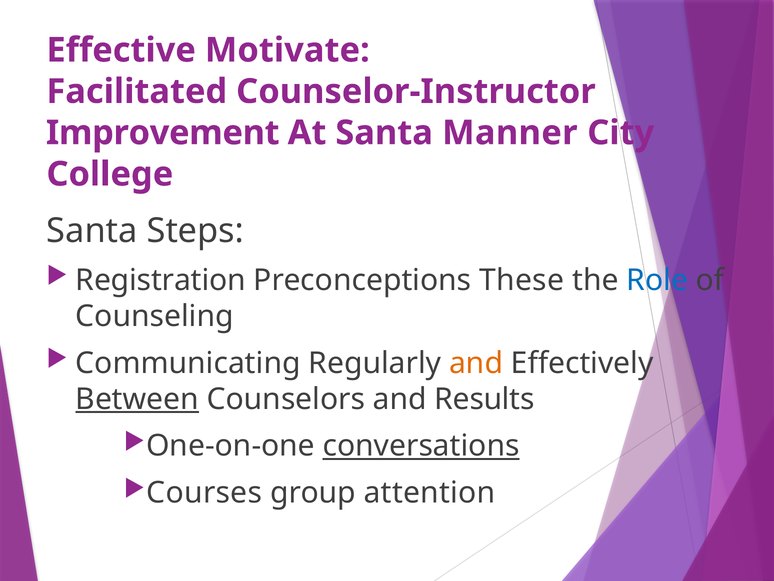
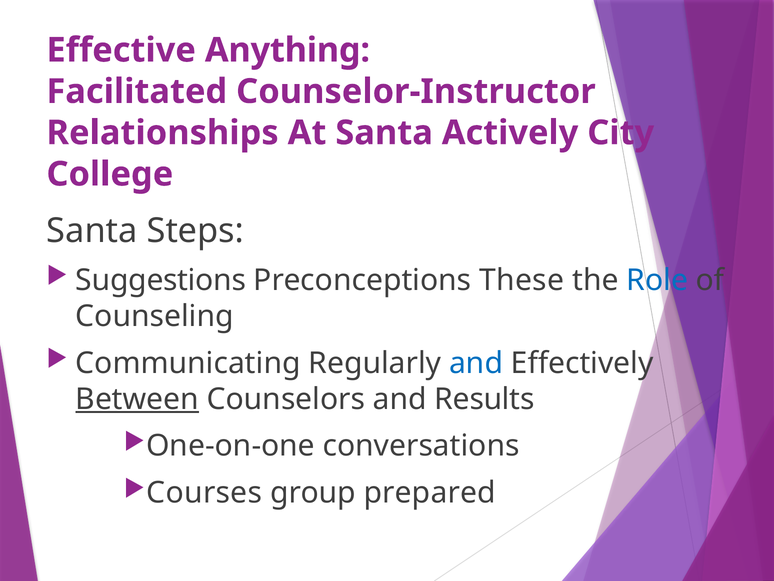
Motivate: Motivate -> Anything
Improvement: Improvement -> Relationships
Manner: Manner -> Actively
Registration: Registration -> Suggestions
and at (476, 363) colour: orange -> blue
conversations underline: present -> none
attention: attention -> prepared
